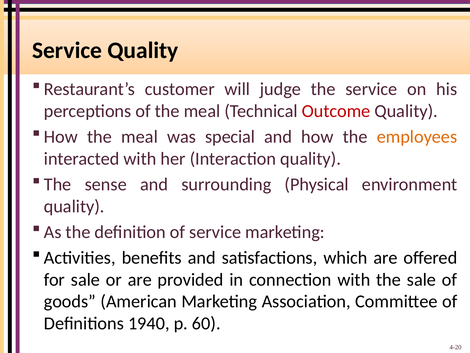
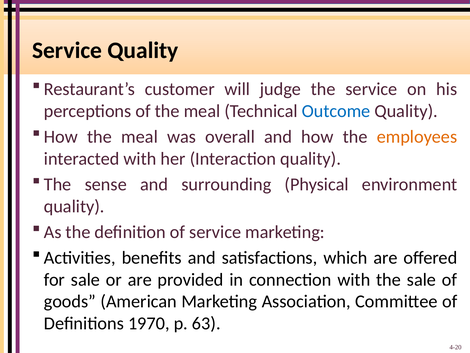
Outcome colour: red -> blue
special: special -> overall
1940: 1940 -> 1970
60: 60 -> 63
